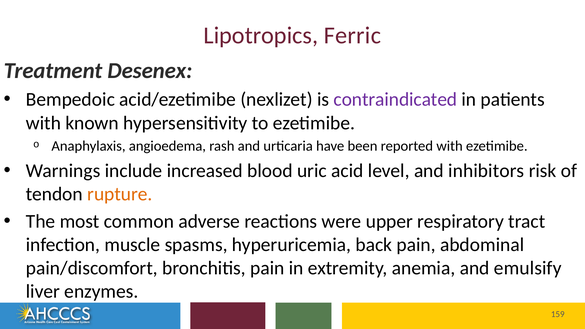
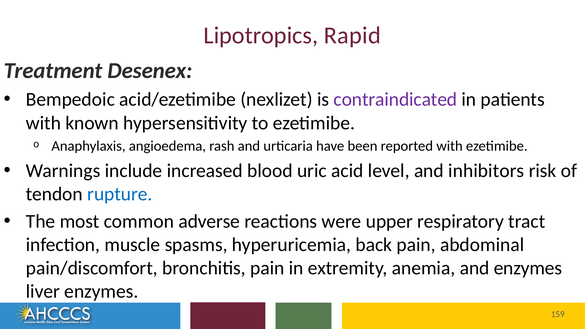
Ferric: Ferric -> Rapid
rupture colour: orange -> blue
and emulsify: emulsify -> enzymes
